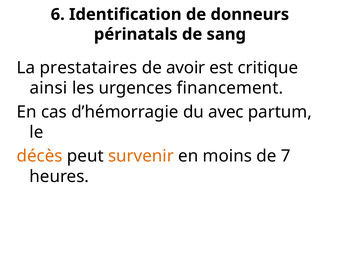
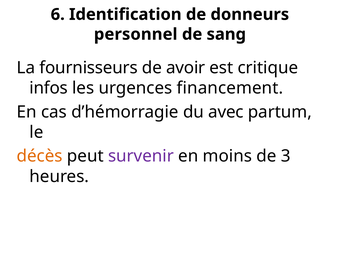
périnatals: périnatals -> personnel
prestataires: prestataires -> fournisseurs
ainsi: ainsi -> infos
survenir colour: orange -> purple
7: 7 -> 3
